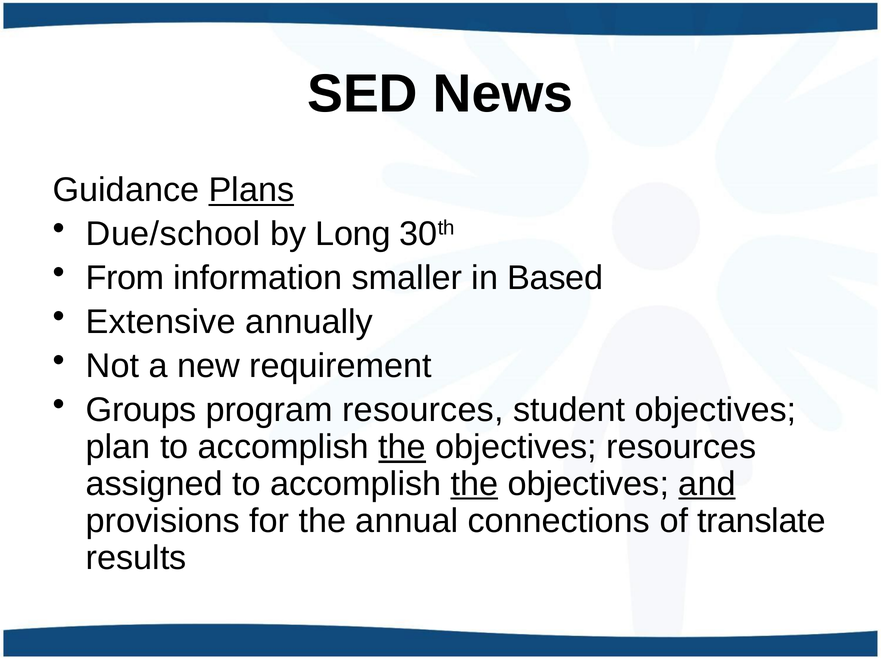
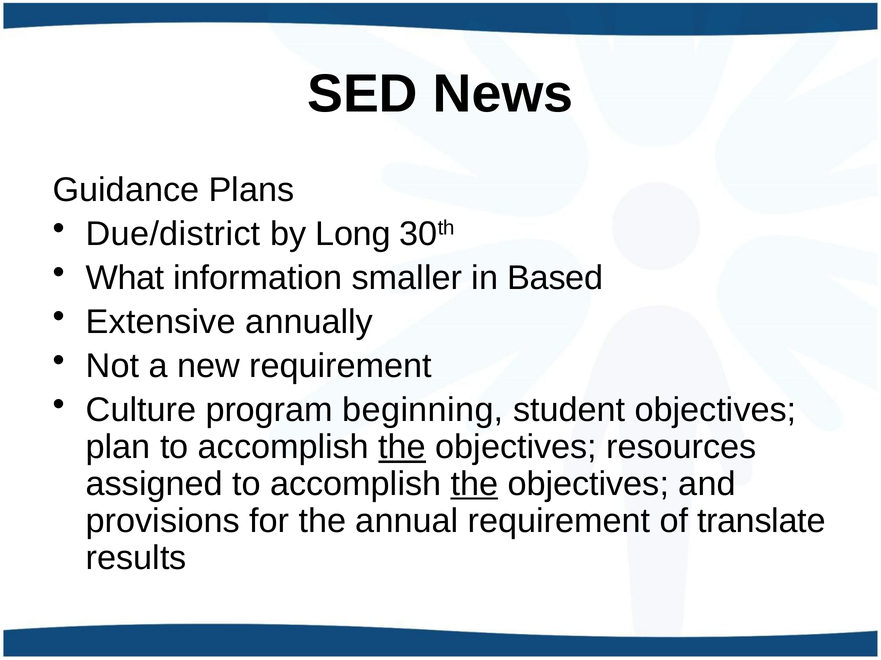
Plans underline: present -> none
Due/school: Due/school -> Due/district
From: From -> What
Groups: Groups -> Culture
program resources: resources -> beginning
and underline: present -> none
annual connections: connections -> requirement
